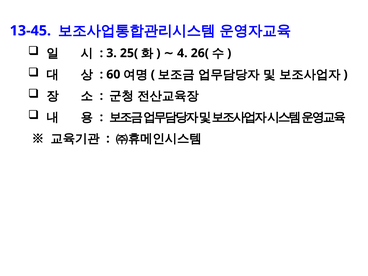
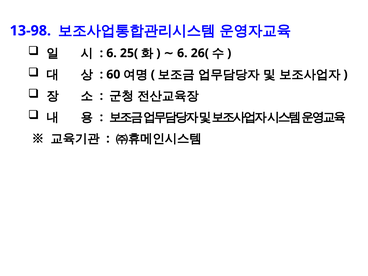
13-45: 13-45 -> 13-98
3 at (112, 53): 3 -> 6
4 at (182, 53): 4 -> 6
